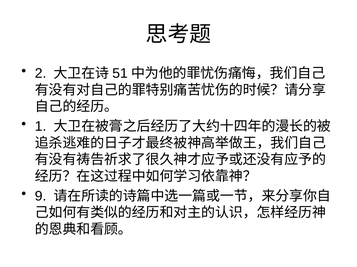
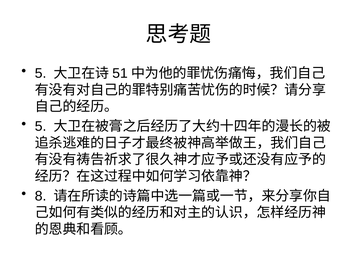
2 at (41, 74): 2 -> 5
1 at (41, 127): 1 -> 5
9: 9 -> 8
